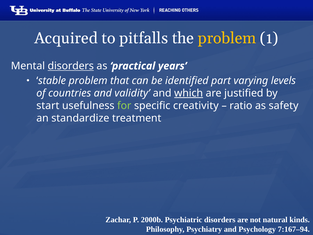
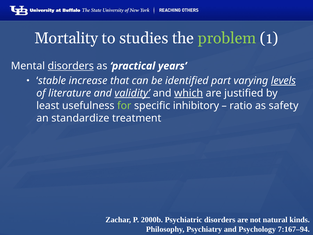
Acquired: Acquired -> Mortality
pitfalls: pitfalls -> studies
problem at (227, 38) colour: yellow -> light green
stable problem: problem -> increase
levels underline: none -> present
countries: countries -> literature
validity underline: none -> present
start: start -> least
creativity: creativity -> inhibitory
